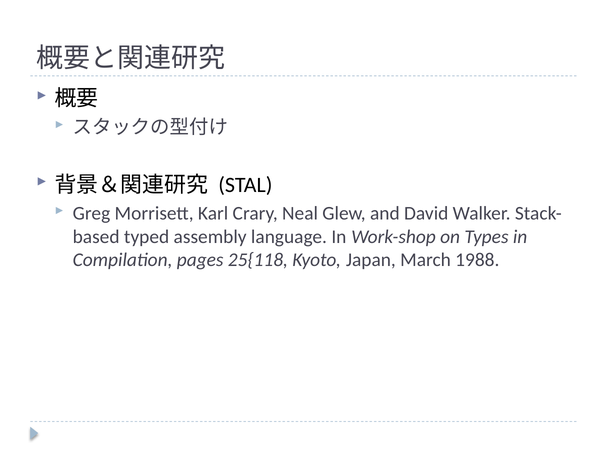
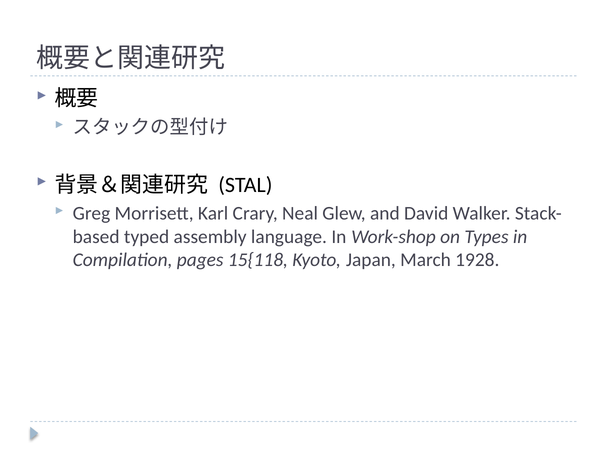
25{118: 25{118 -> 15{118
1988: 1988 -> 1928
